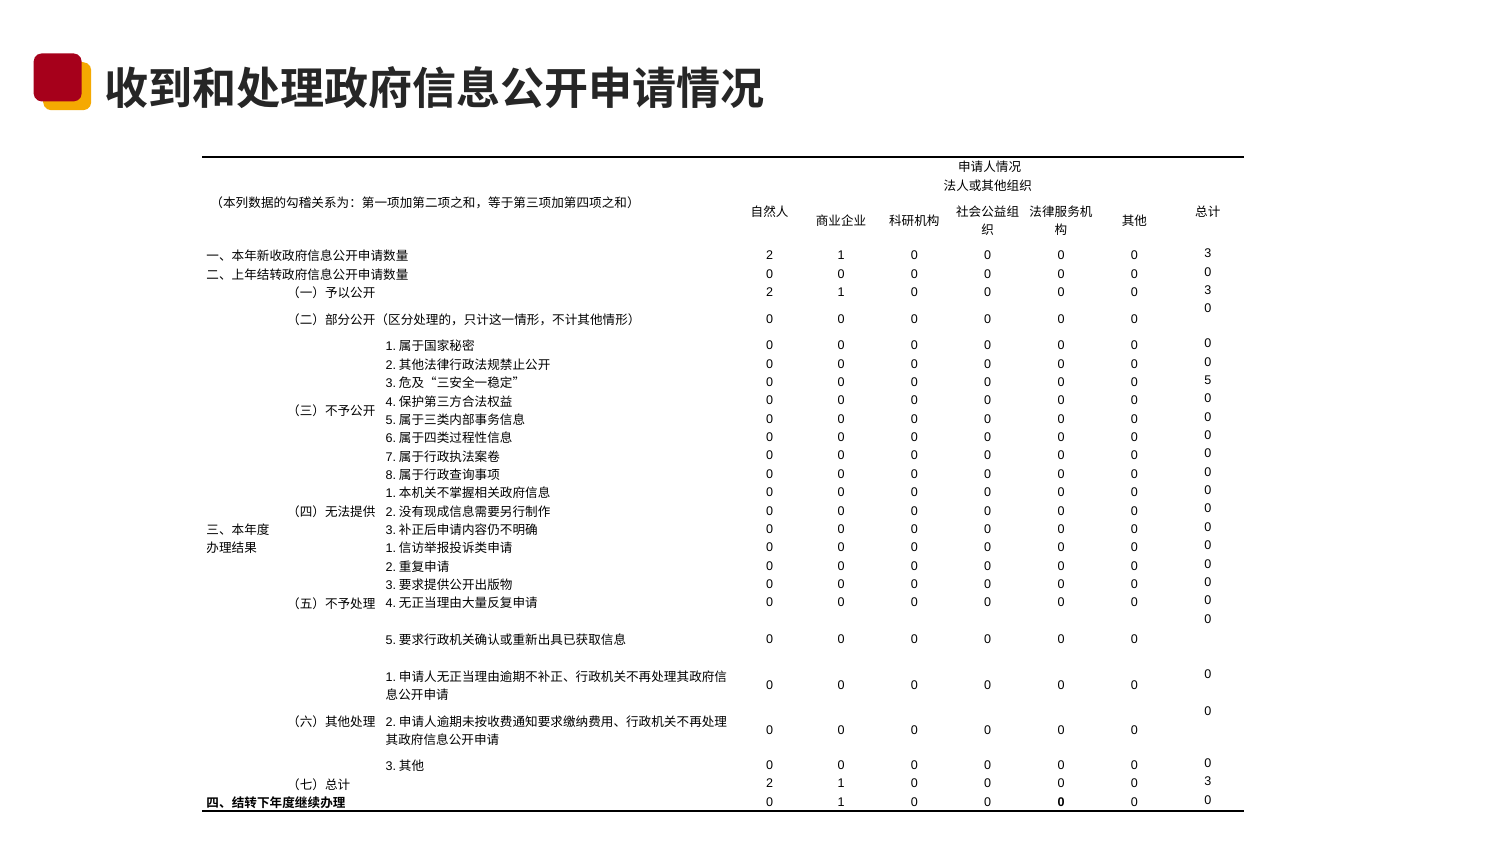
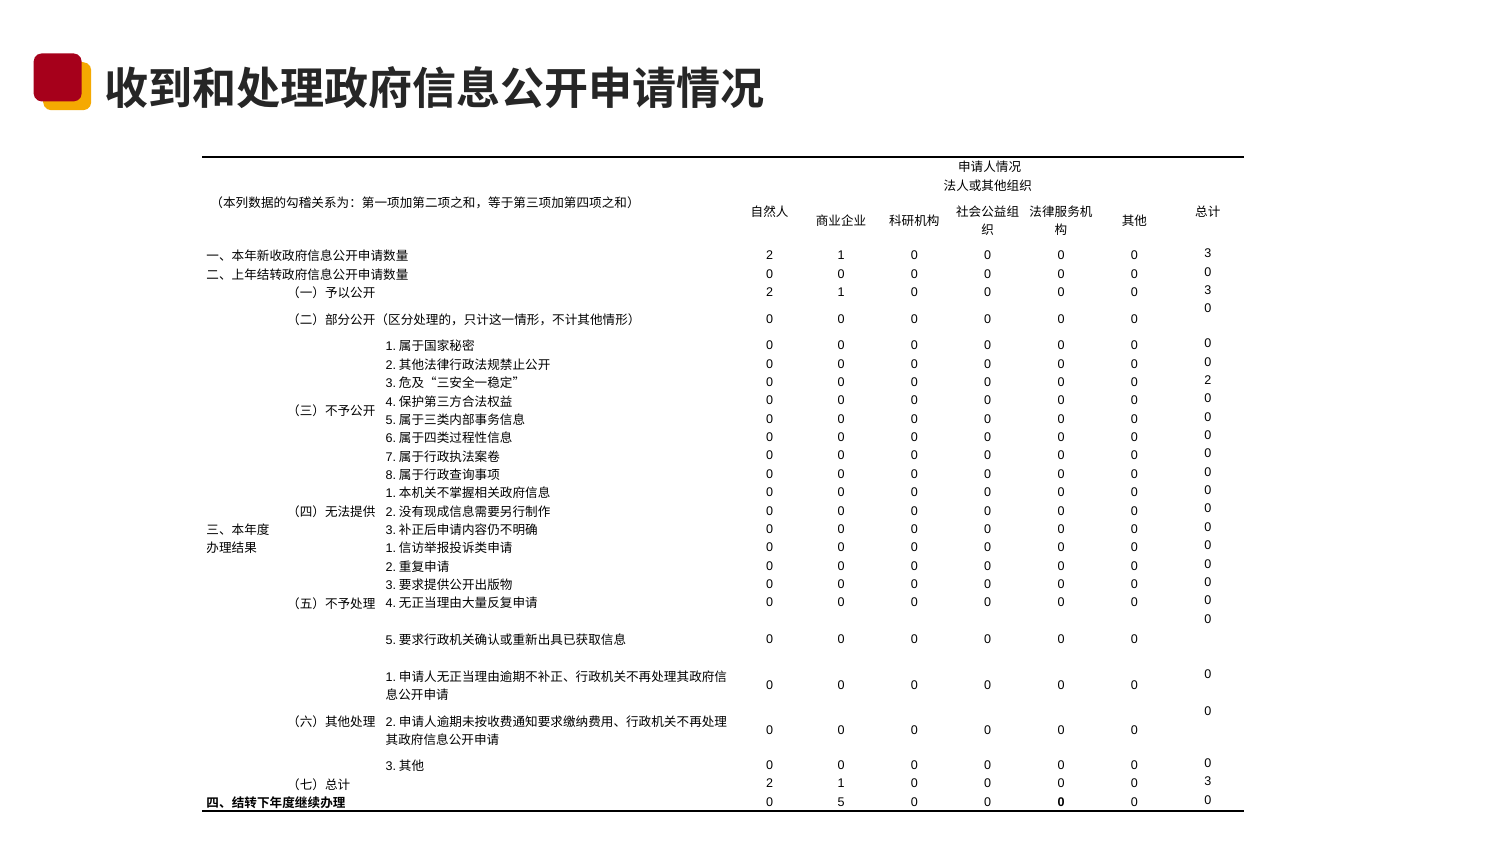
0 5: 5 -> 2
0 1: 1 -> 5
